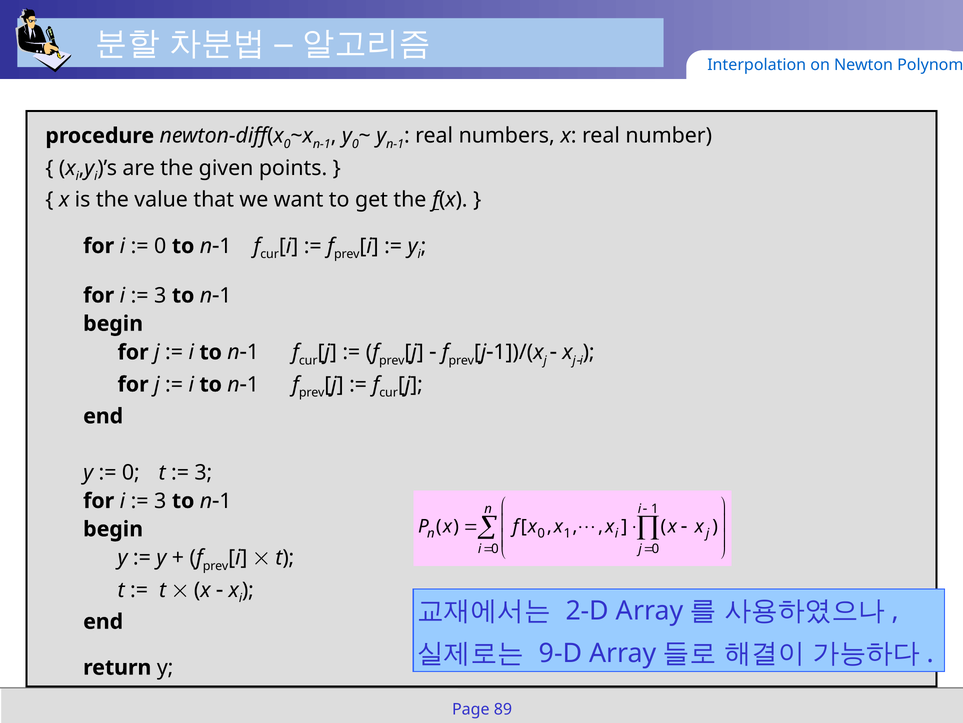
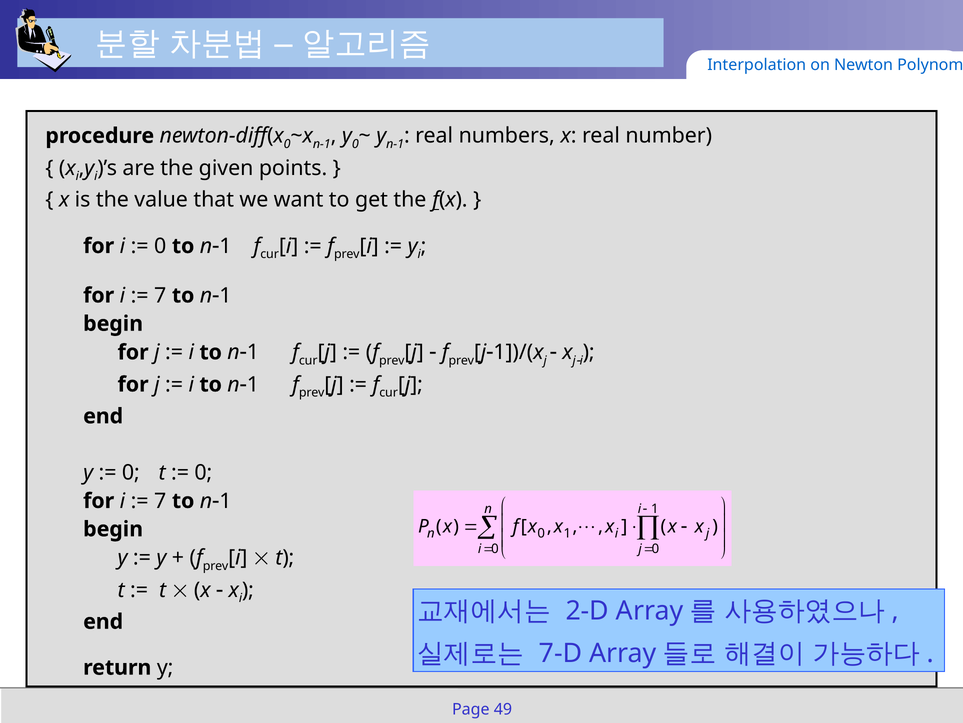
3 at (160, 295): 3 -> 7
3 at (203, 472): 3 -> 0
3 at (160, 500): 3 -> 7
9-D: 9-D -> 7-D
89: 89 -> 49
